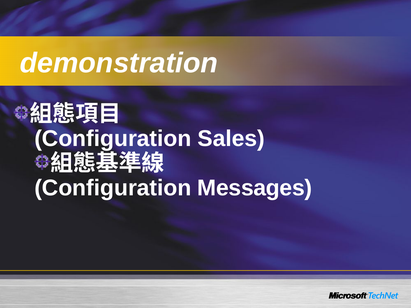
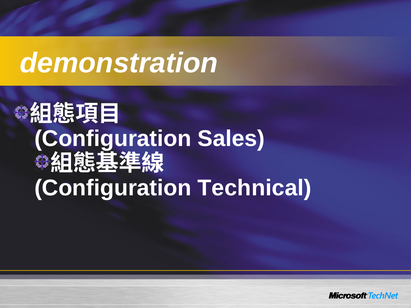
Messages: Messages -> Technical
